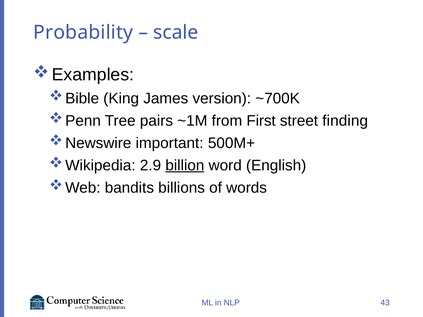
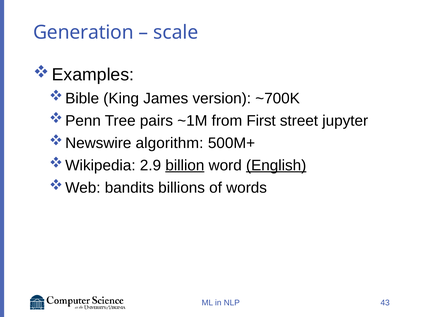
Probability: Probability -> Generation
finding: finding -> jupyter
important: important -> algorithm
English underline: none -> present
